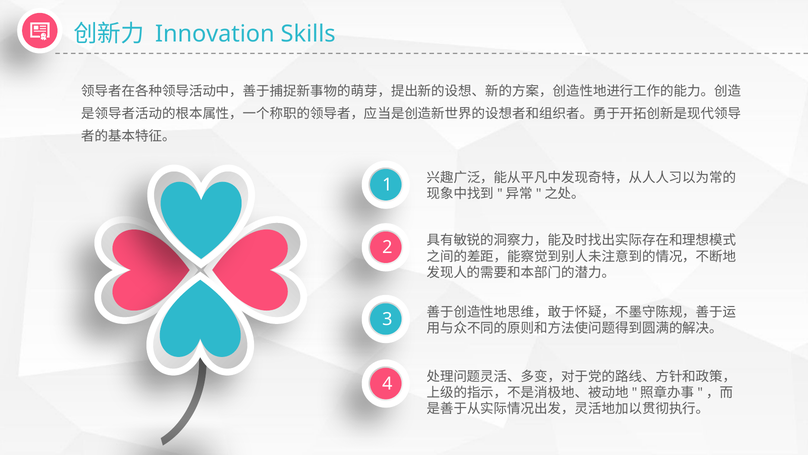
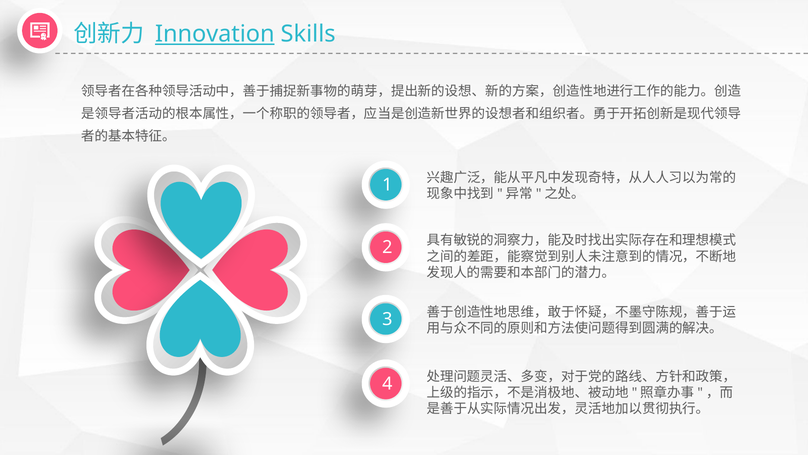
Innovation underline: none -> present
